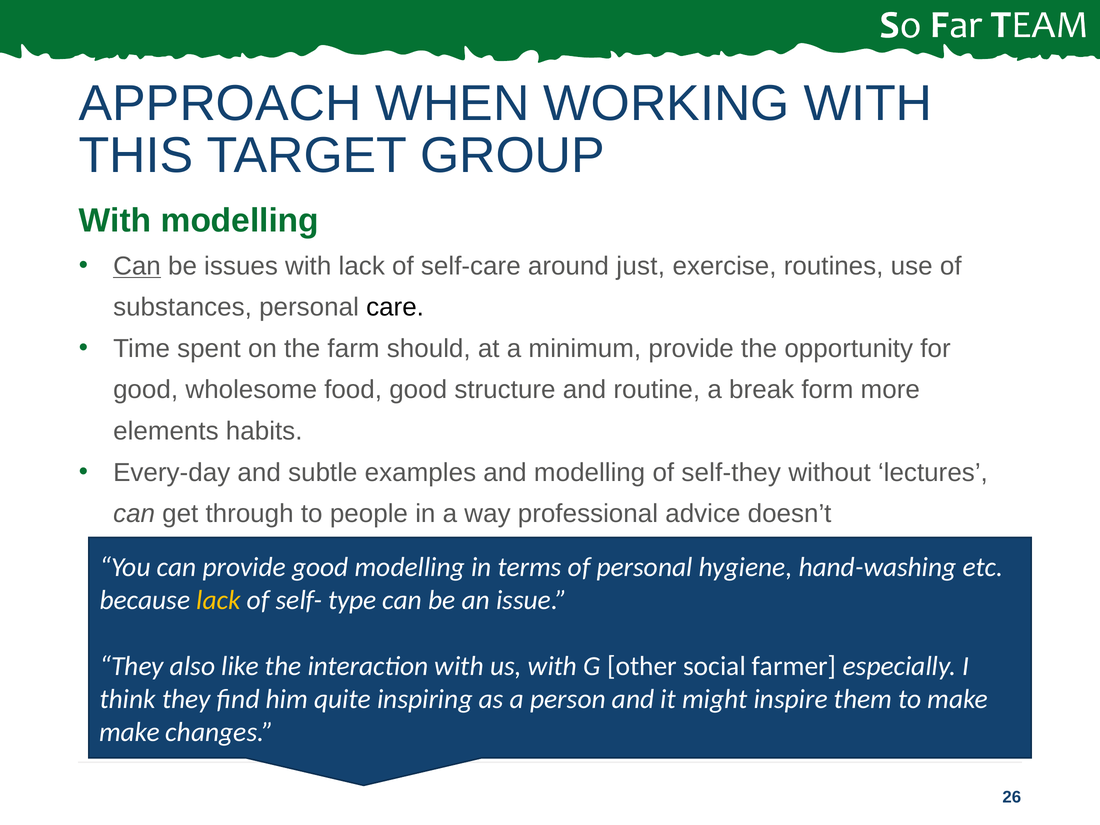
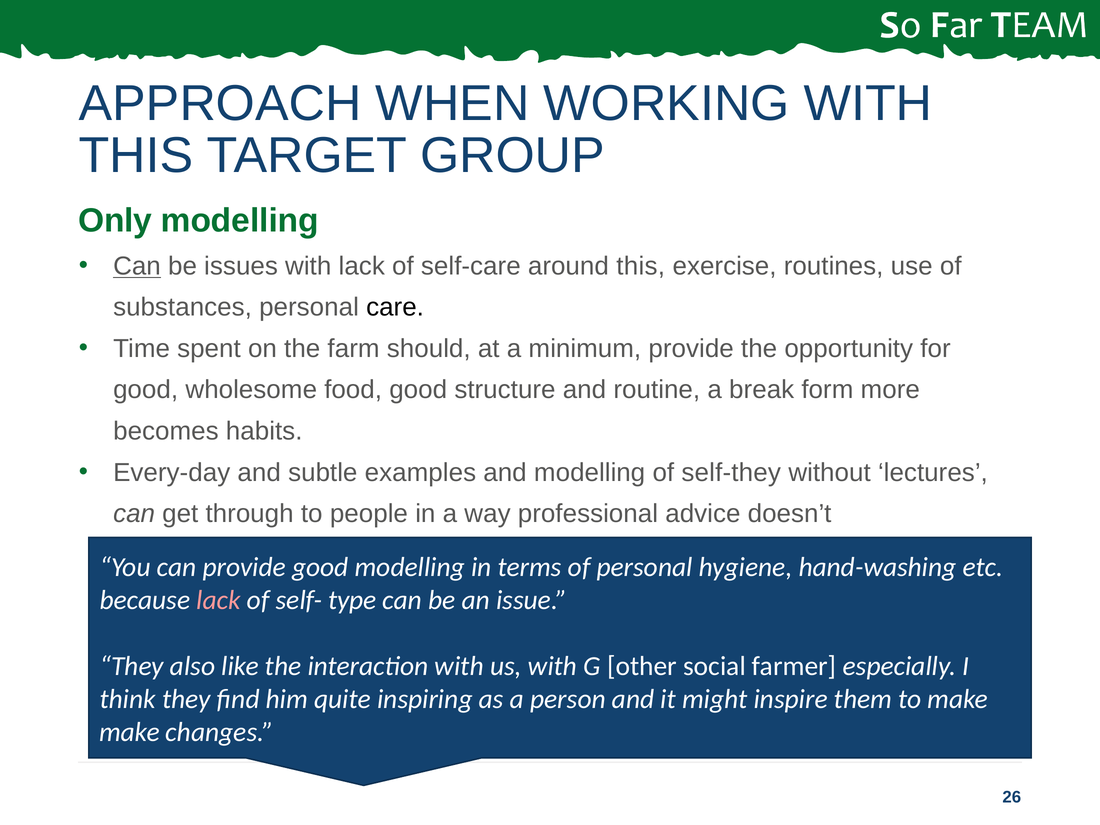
With at (115, 221): With -> Only
around just: just -> this
elements: elements -> becomes
lack at (219, 600) colour: yellow -> pink
